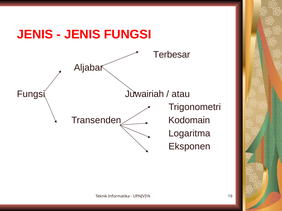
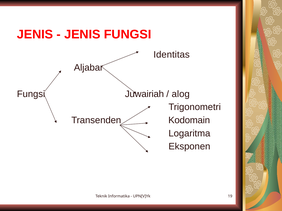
Terbesar: Terbesar -> Identitas
atau: atau -> alog
